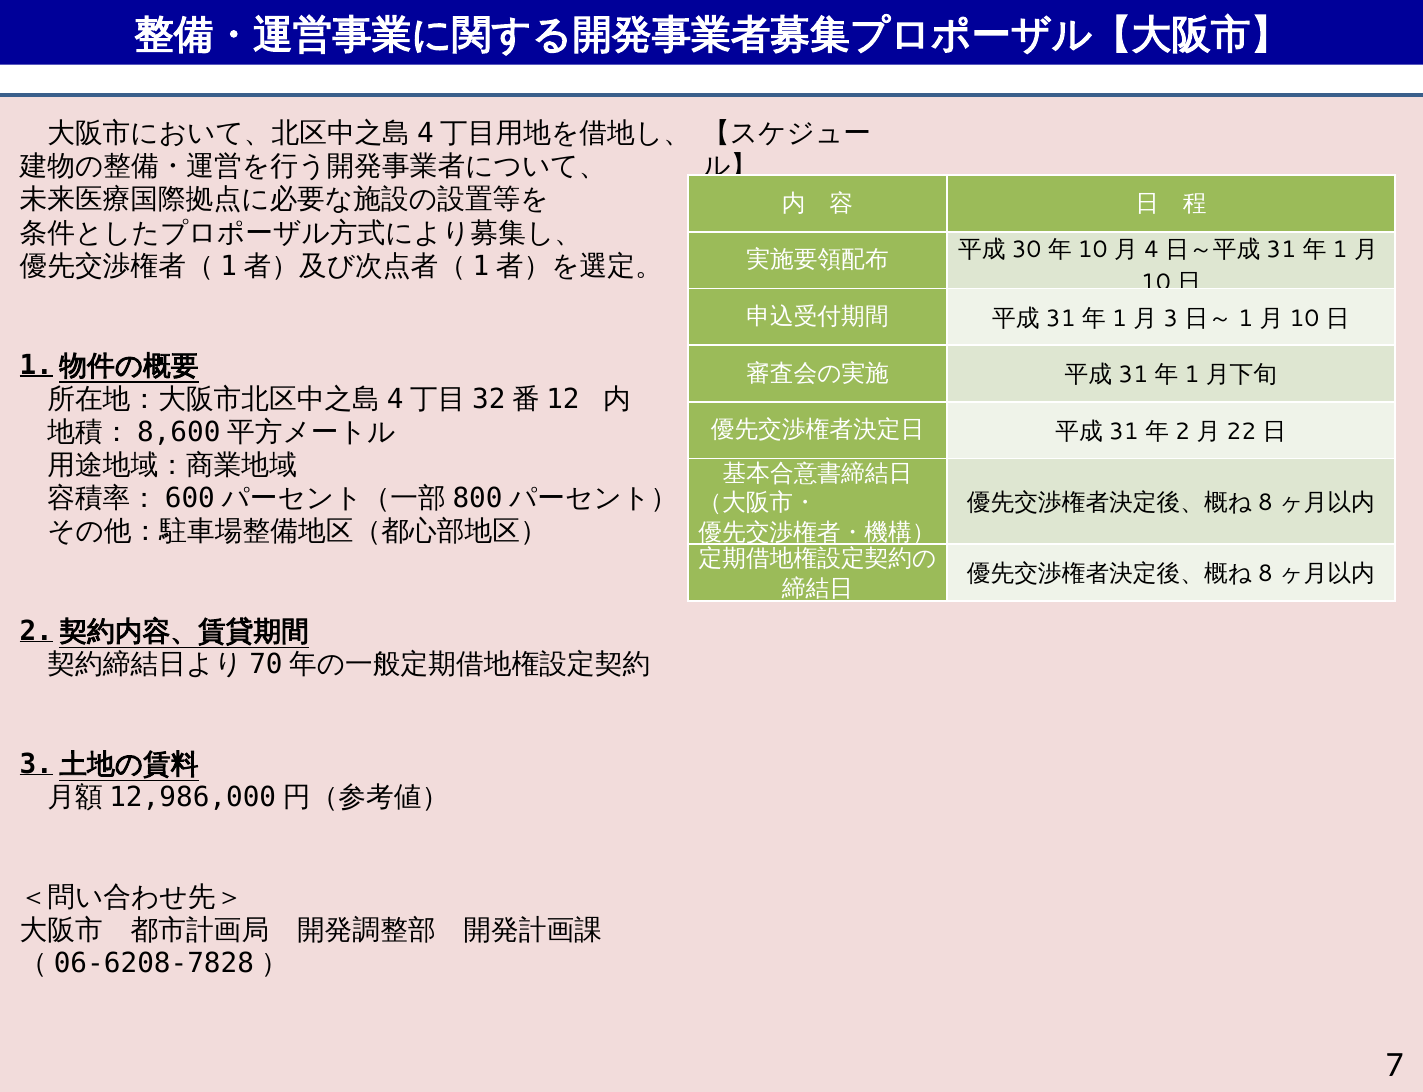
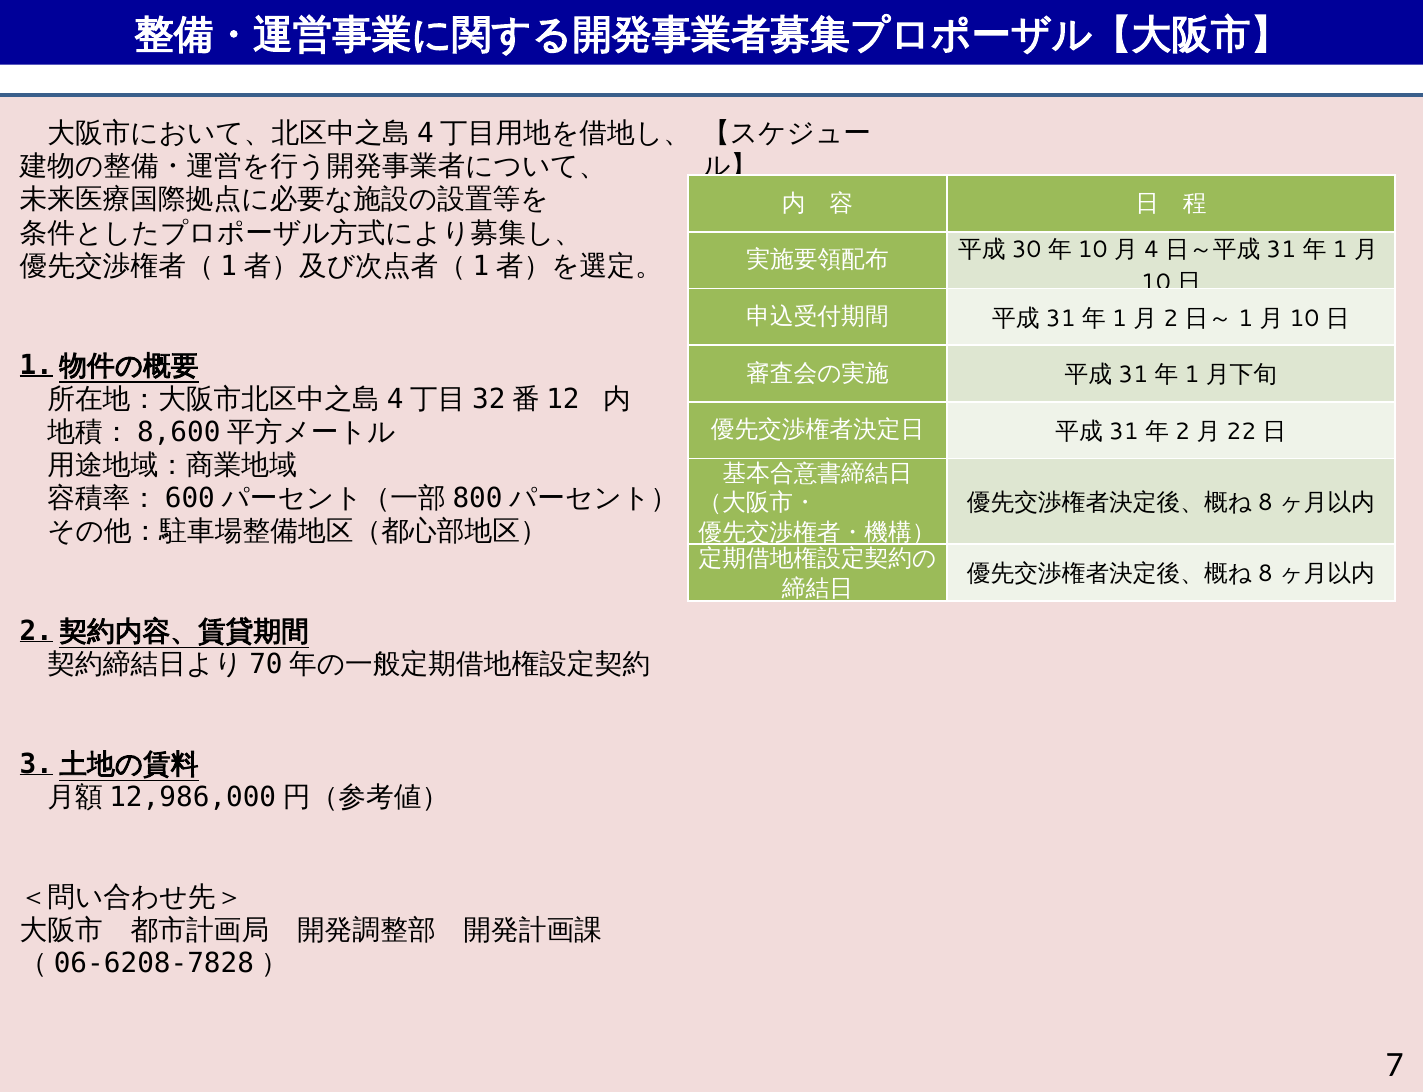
3 at (1171, 318): 3 -> 2
